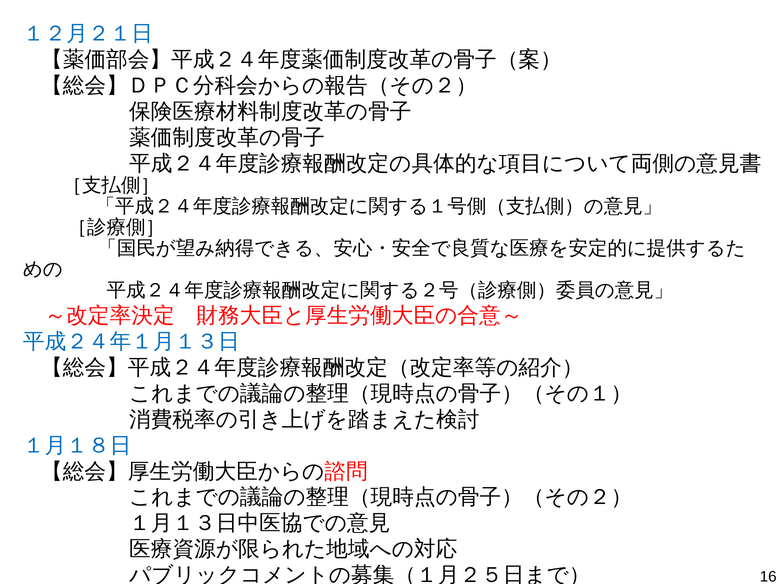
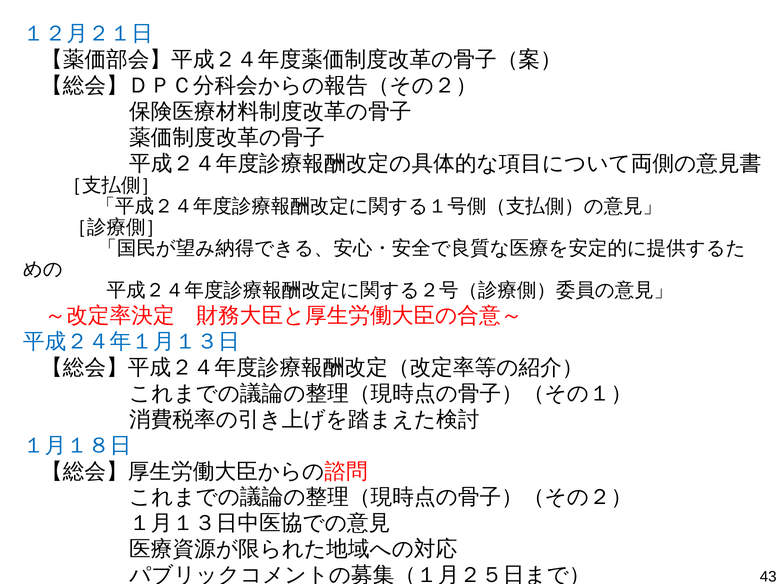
16: 16 -> 43
